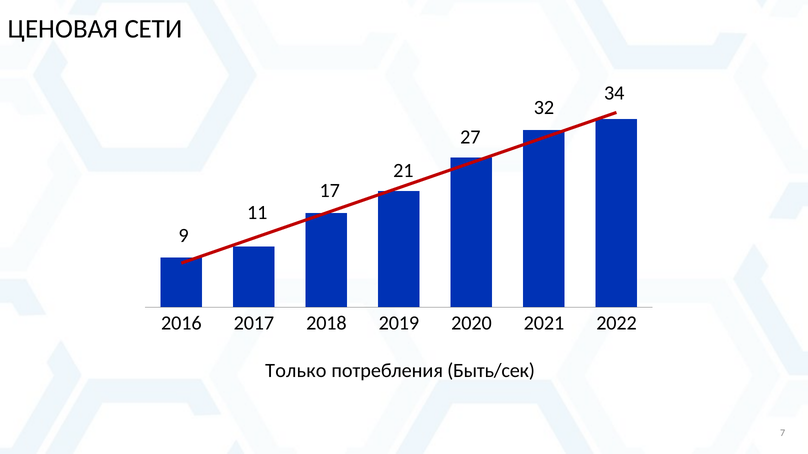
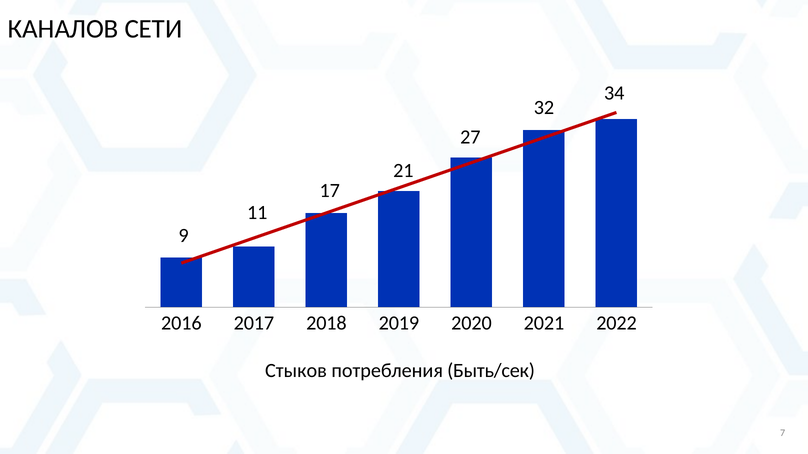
ЦЕНОВАЯ: ЦЕНОВАЯ -> КАНАЛОВ
Только: Только -> Стыков
